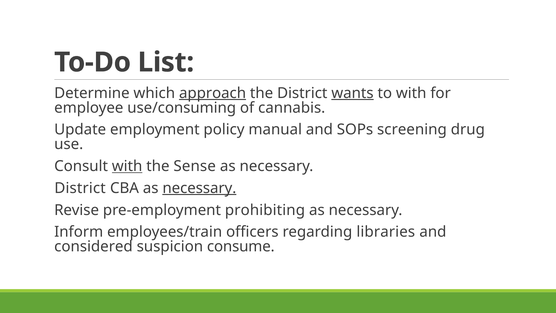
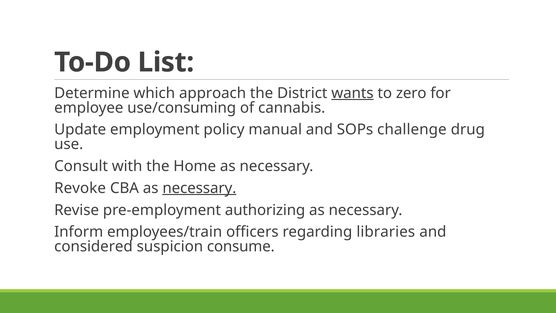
approach underline: present -> none
to with: with -> zero
screening: screening -> challenge
with at (127, 166) underline: present -> none
Sense: Sense -> Home
District at (80, 188): District -> Revoke
prohibiting: prohibiting -> authorizing
